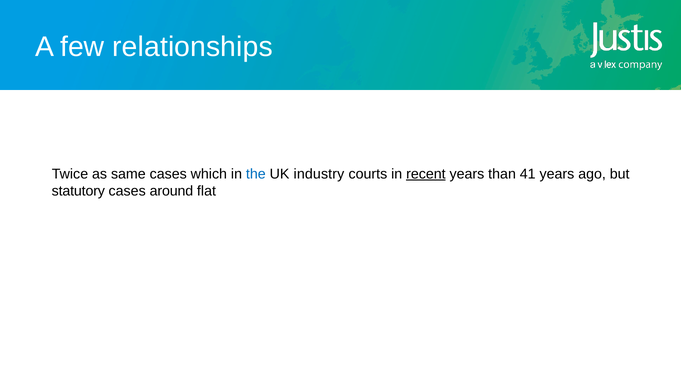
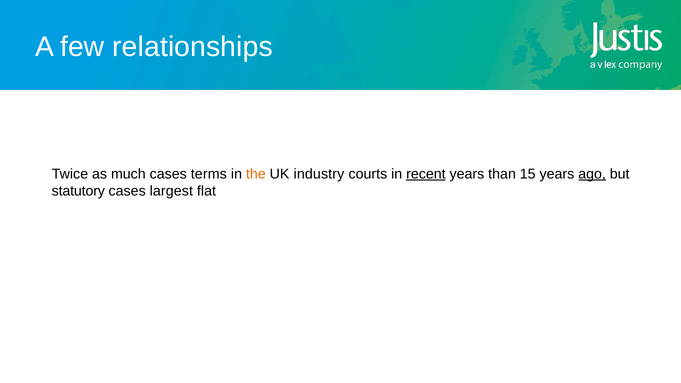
same: same -> much
which: which -> terms
the colour: blue -> orange
41: 41 -> 15
ago underline: none -> present
around: around -> largest
